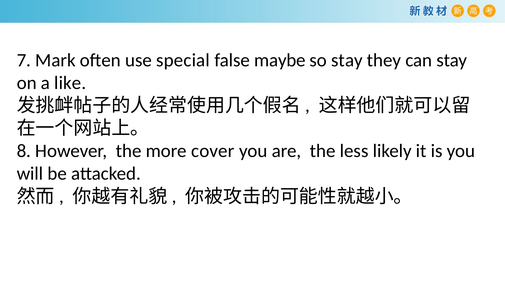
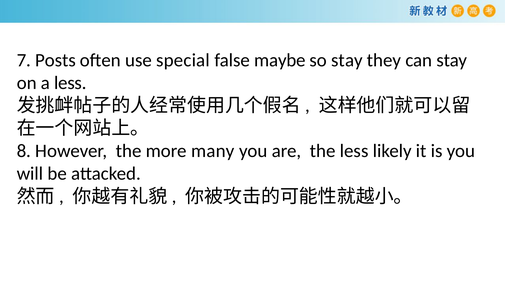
Mark: Mark -> Posts
a like: like -> less
cover: cover -> many
